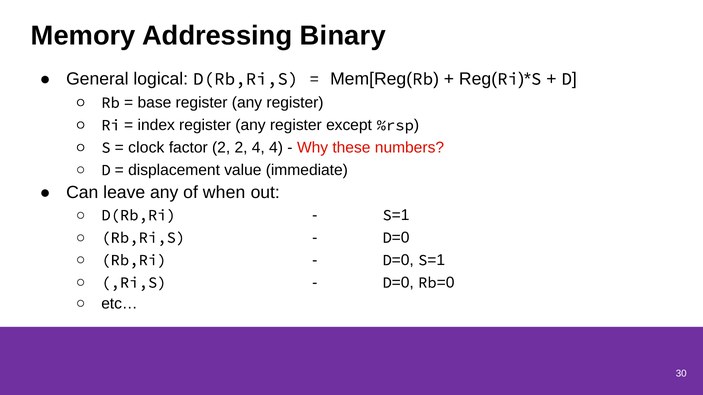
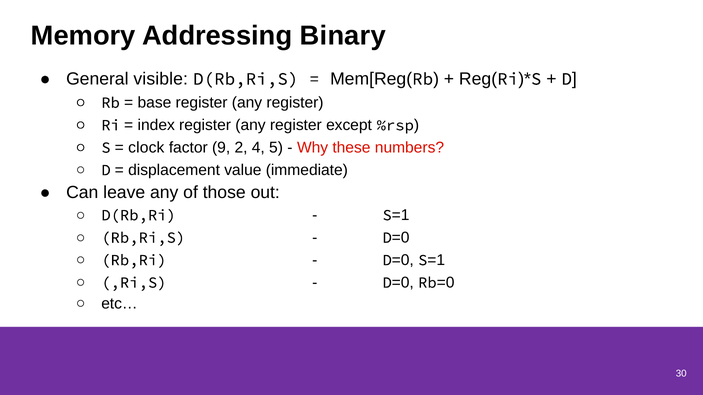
logical: logical -> visible
factor 2: 2 -> 9
4 4: 4 -> 5
when: when -> those
